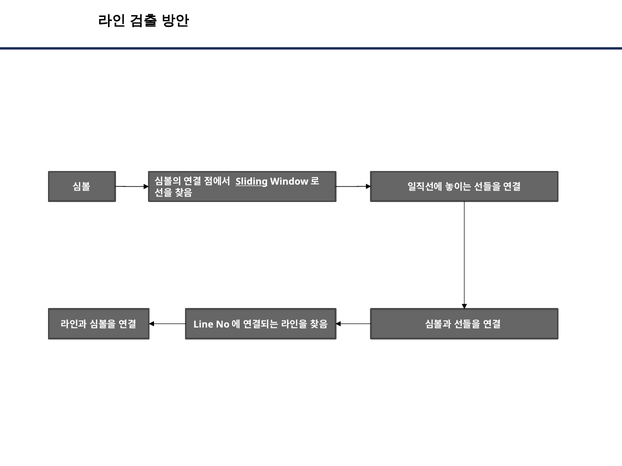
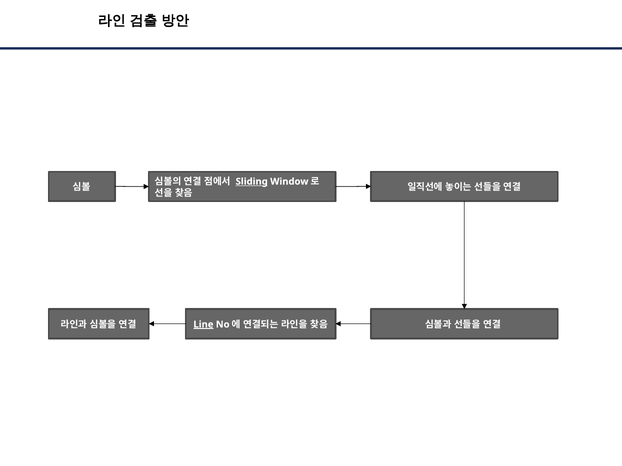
Line underline: none -> present
